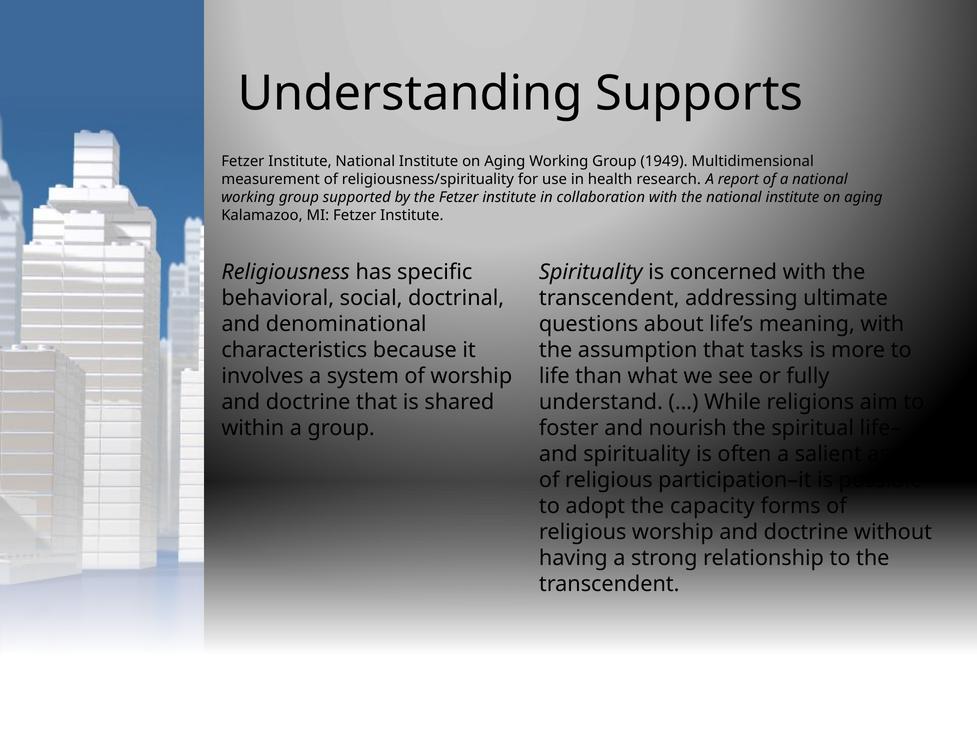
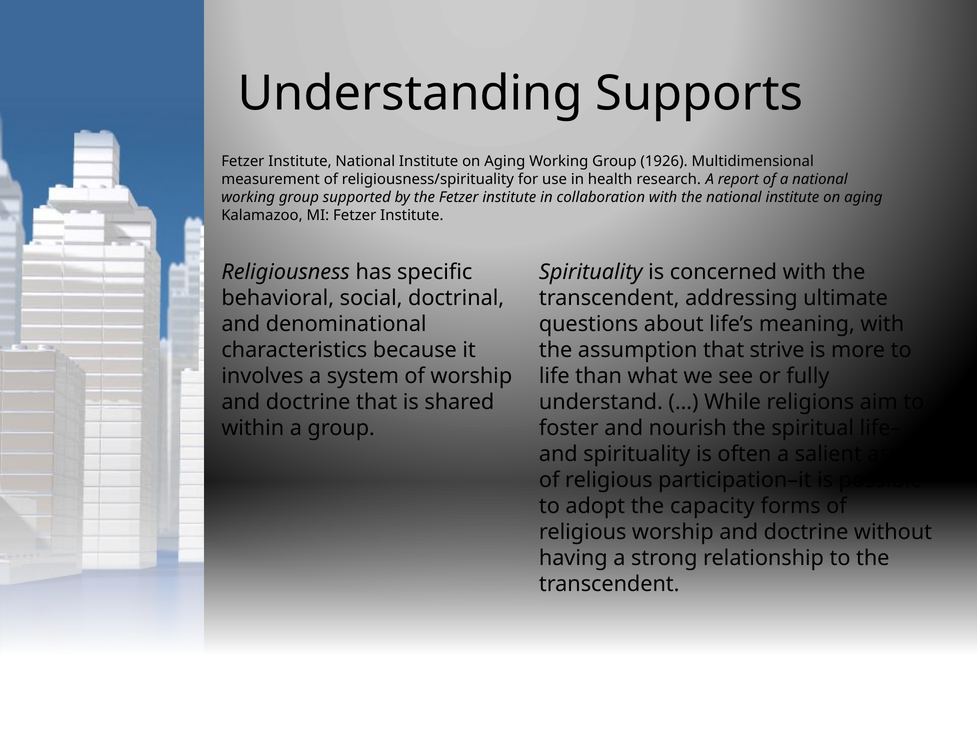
1949: 1949 -> 1926
tasks: tasks -> strive
